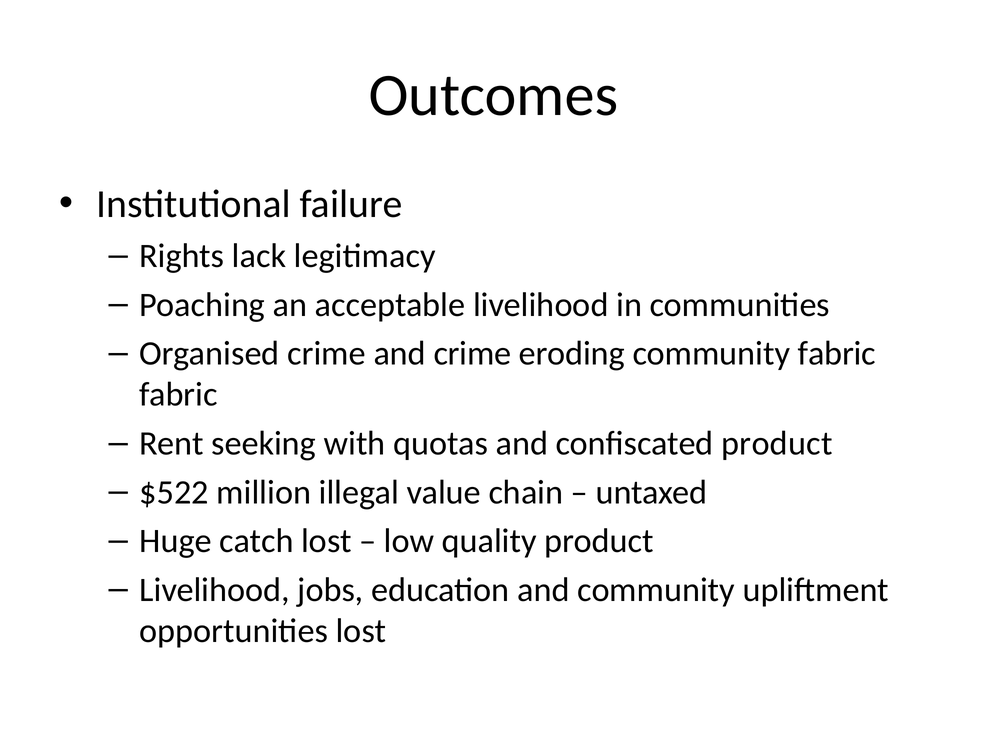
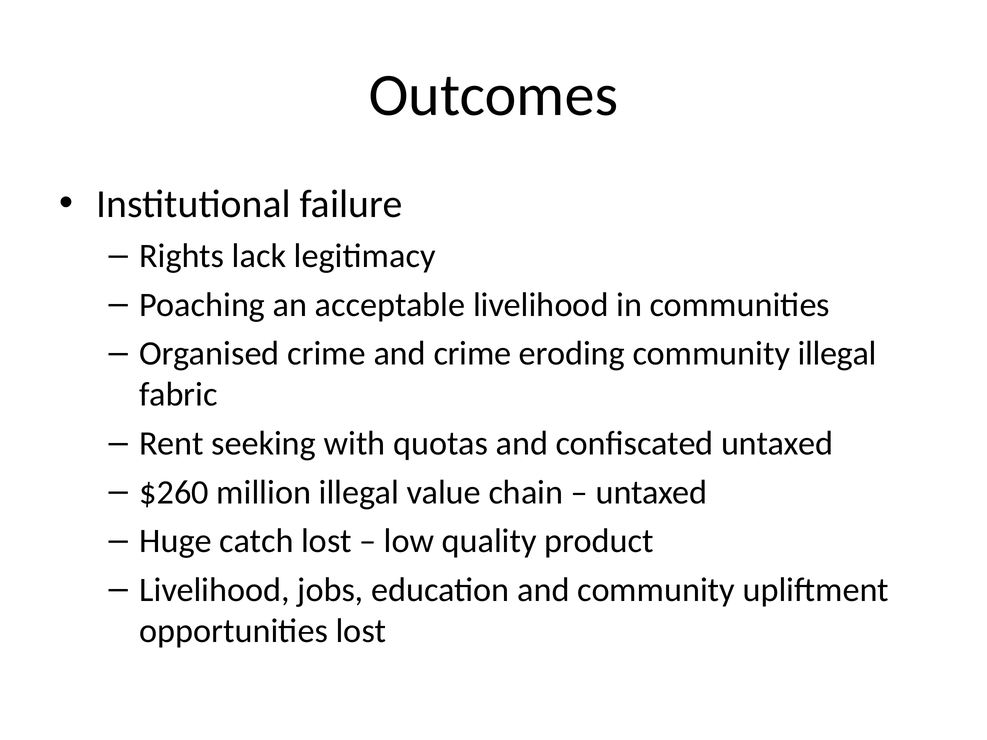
community fabric: fabric -> illegal
confiscated product: product -> untaxed
$522: $522 -> $260
